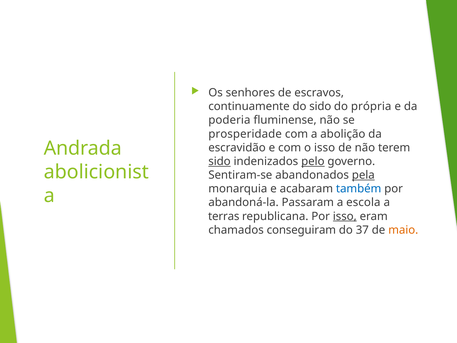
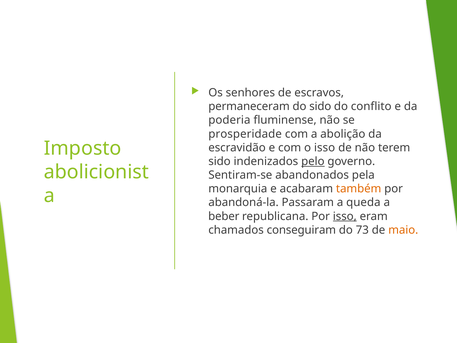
continuamente: continuamente -> permaneceram
própria: própria -> conflito
Andrada: Andrada -> Imposto
sido at (220, 161) underline: present -> none
pela underline: present -> none
também colour: blue -> orange
escola: escola -> queda
terras: terras -> beber
37: 37 -> 73
